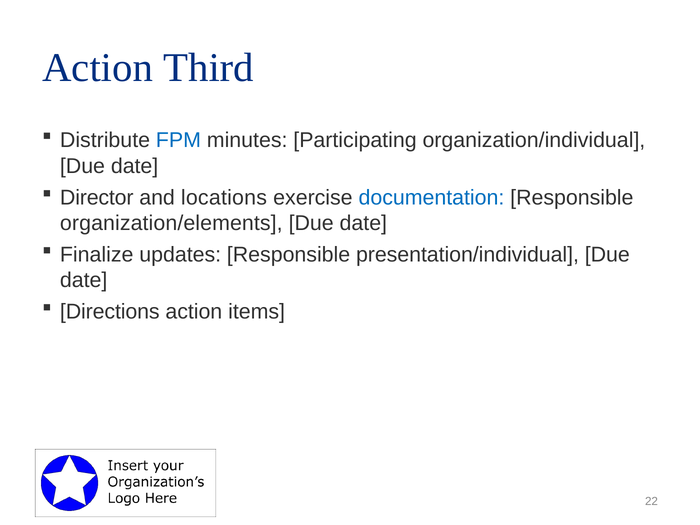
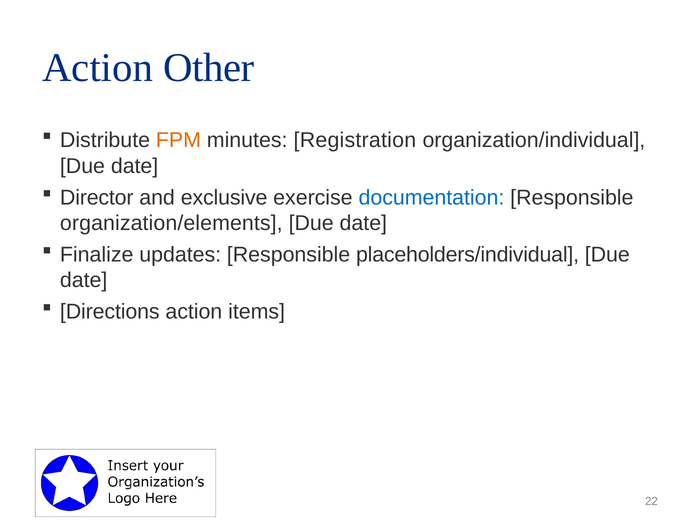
Third: Third -> Other
FPM colour: blue -> orange
Participating: Participating -> Registration
locations: locations -> exclusive
presentation/individual: presentation/individual -> placeholders/individual
